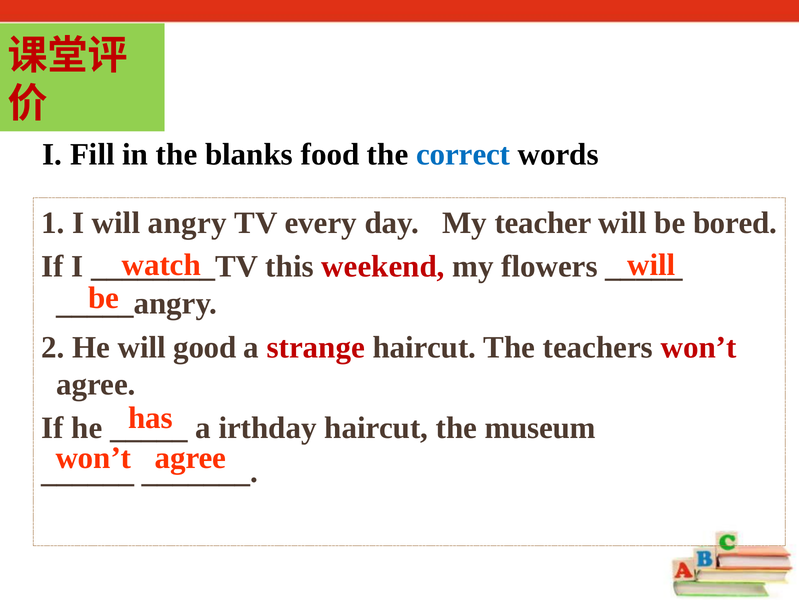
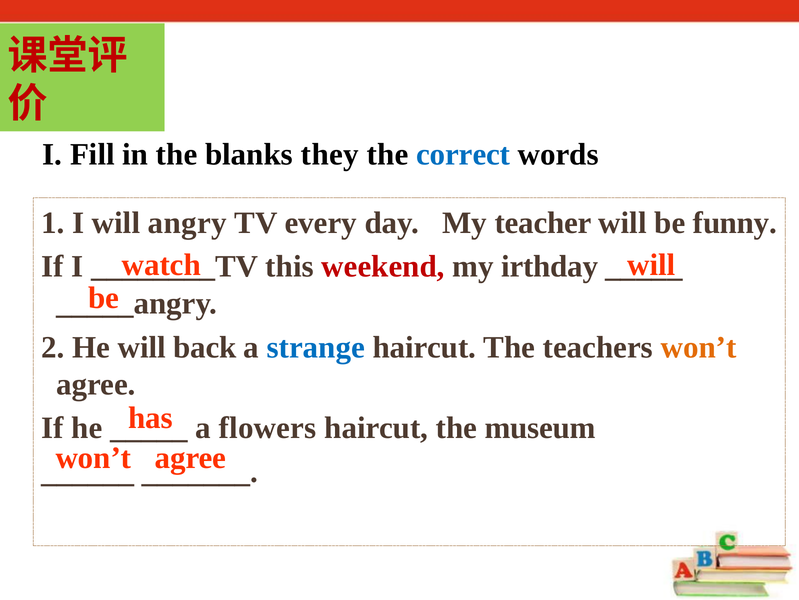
food: food -> they
bored: bored -> funny
flowers: flowers -> irthday
good: good -> back
strange colour: red -> blue
won’t at (699, 347) colour: red -> orange
irthday: irthday -> flowers
